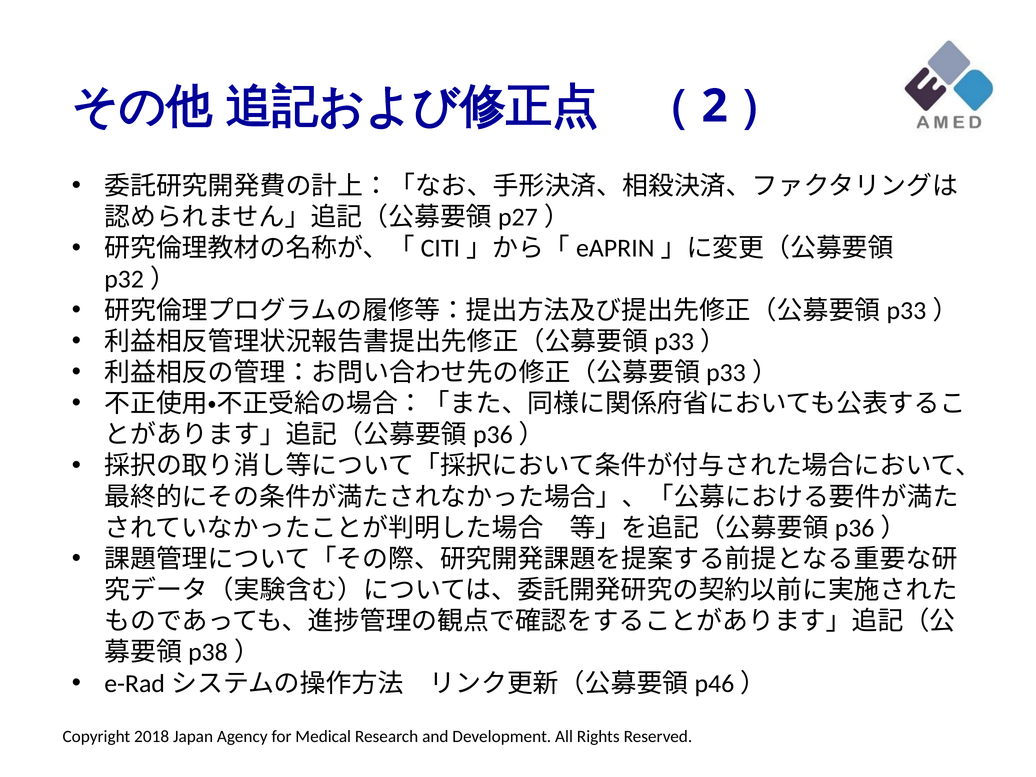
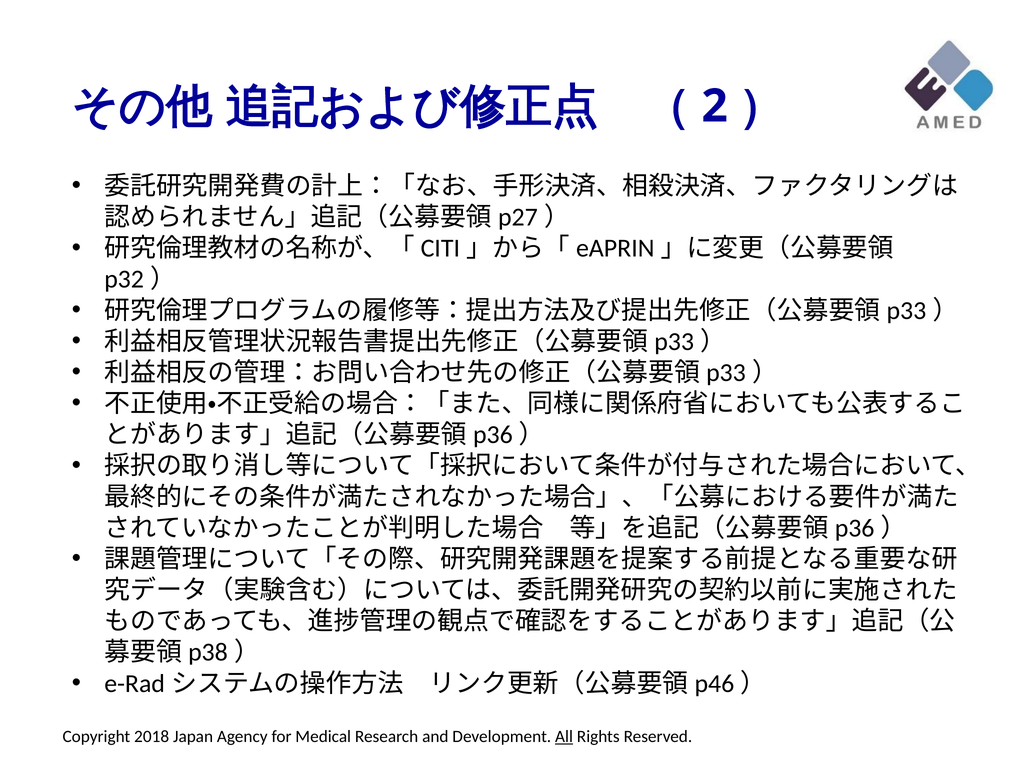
All at (564, 737) underline: none -> present
